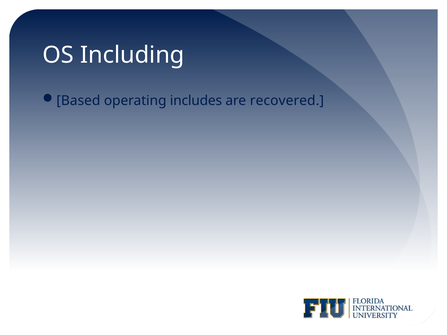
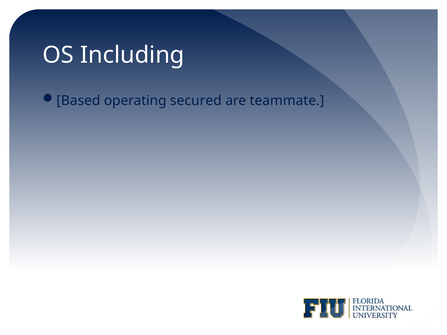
includes: includes -> secured
recovered: recovered -> teammate
